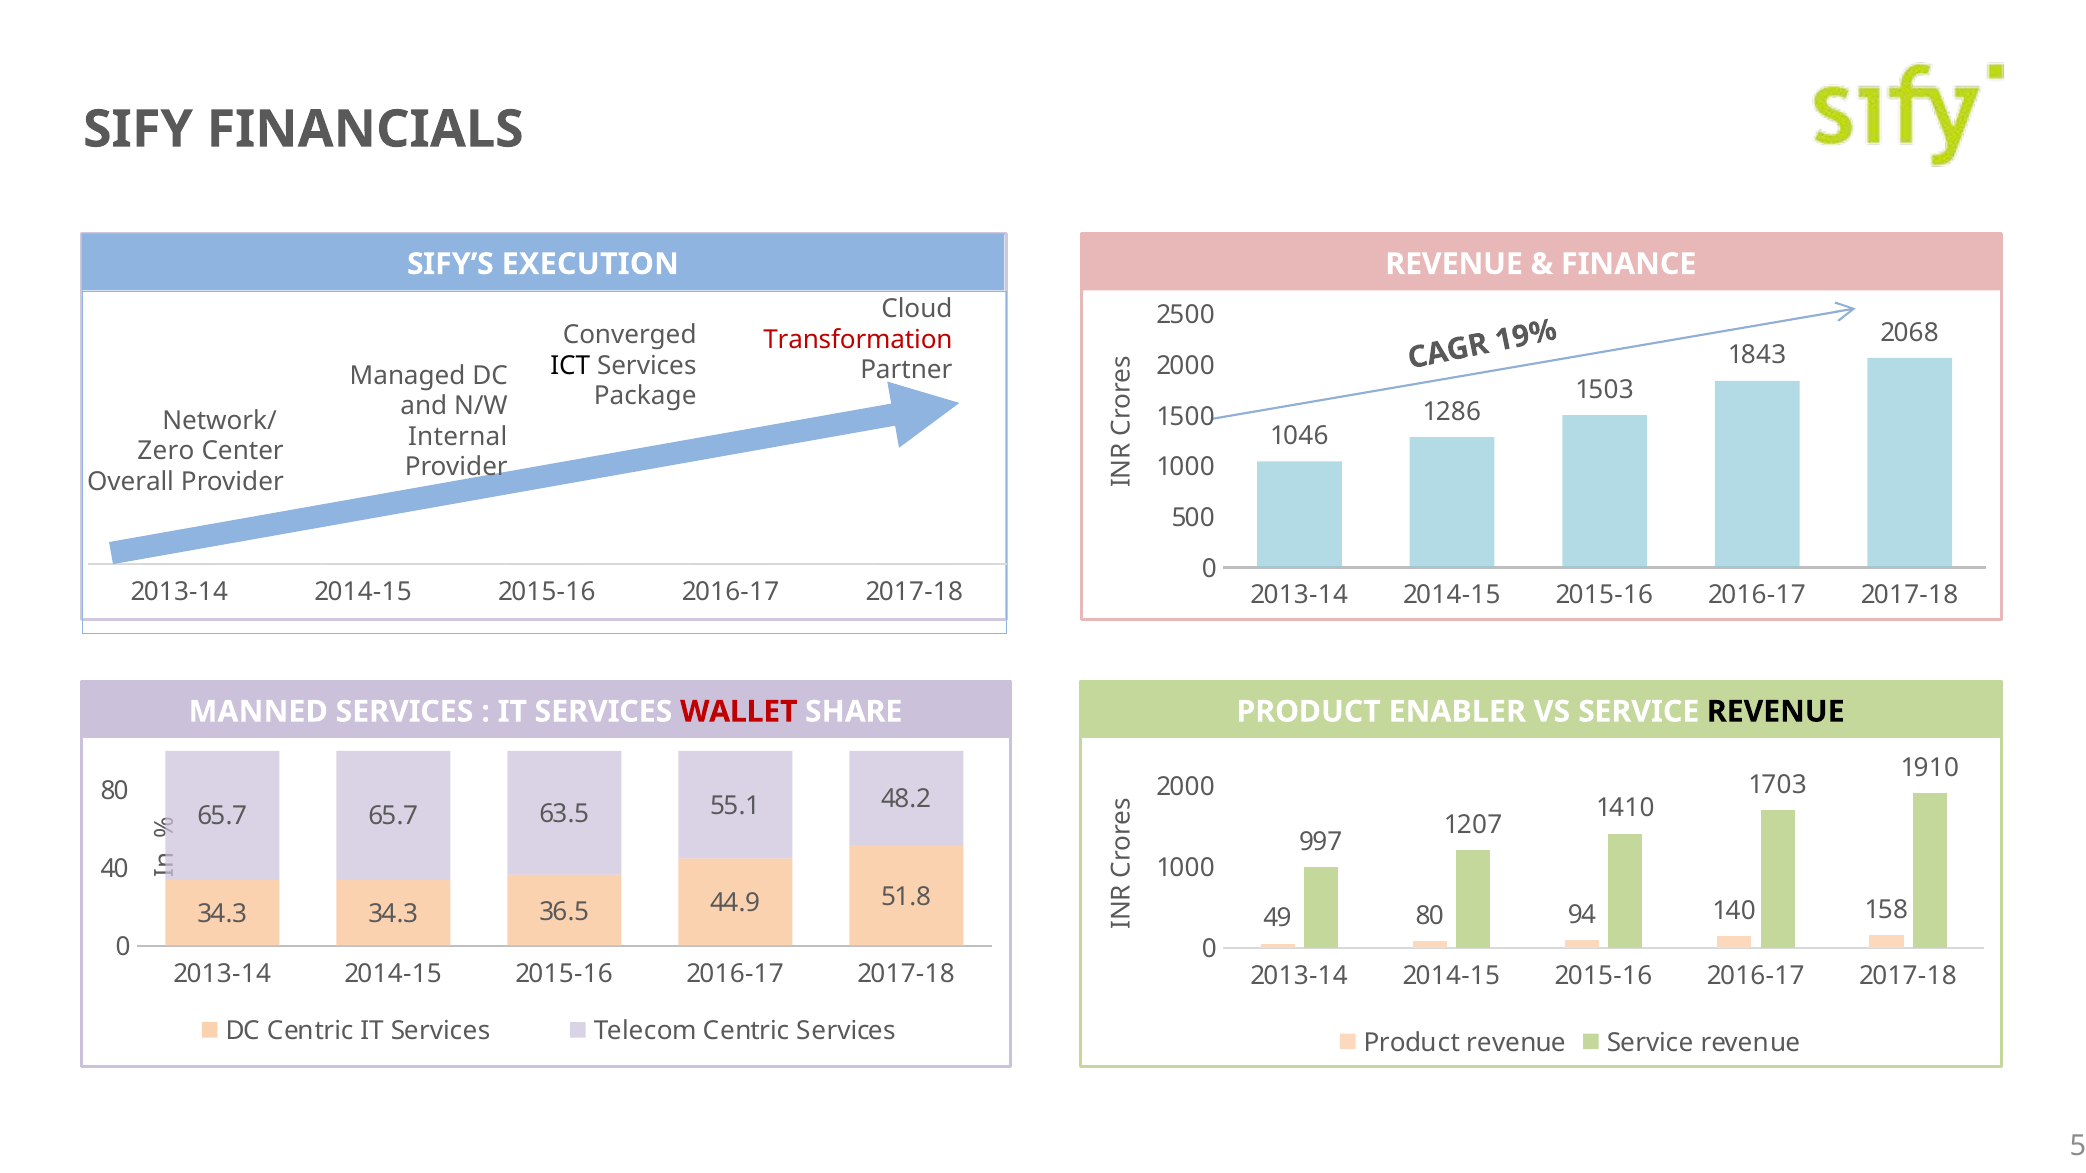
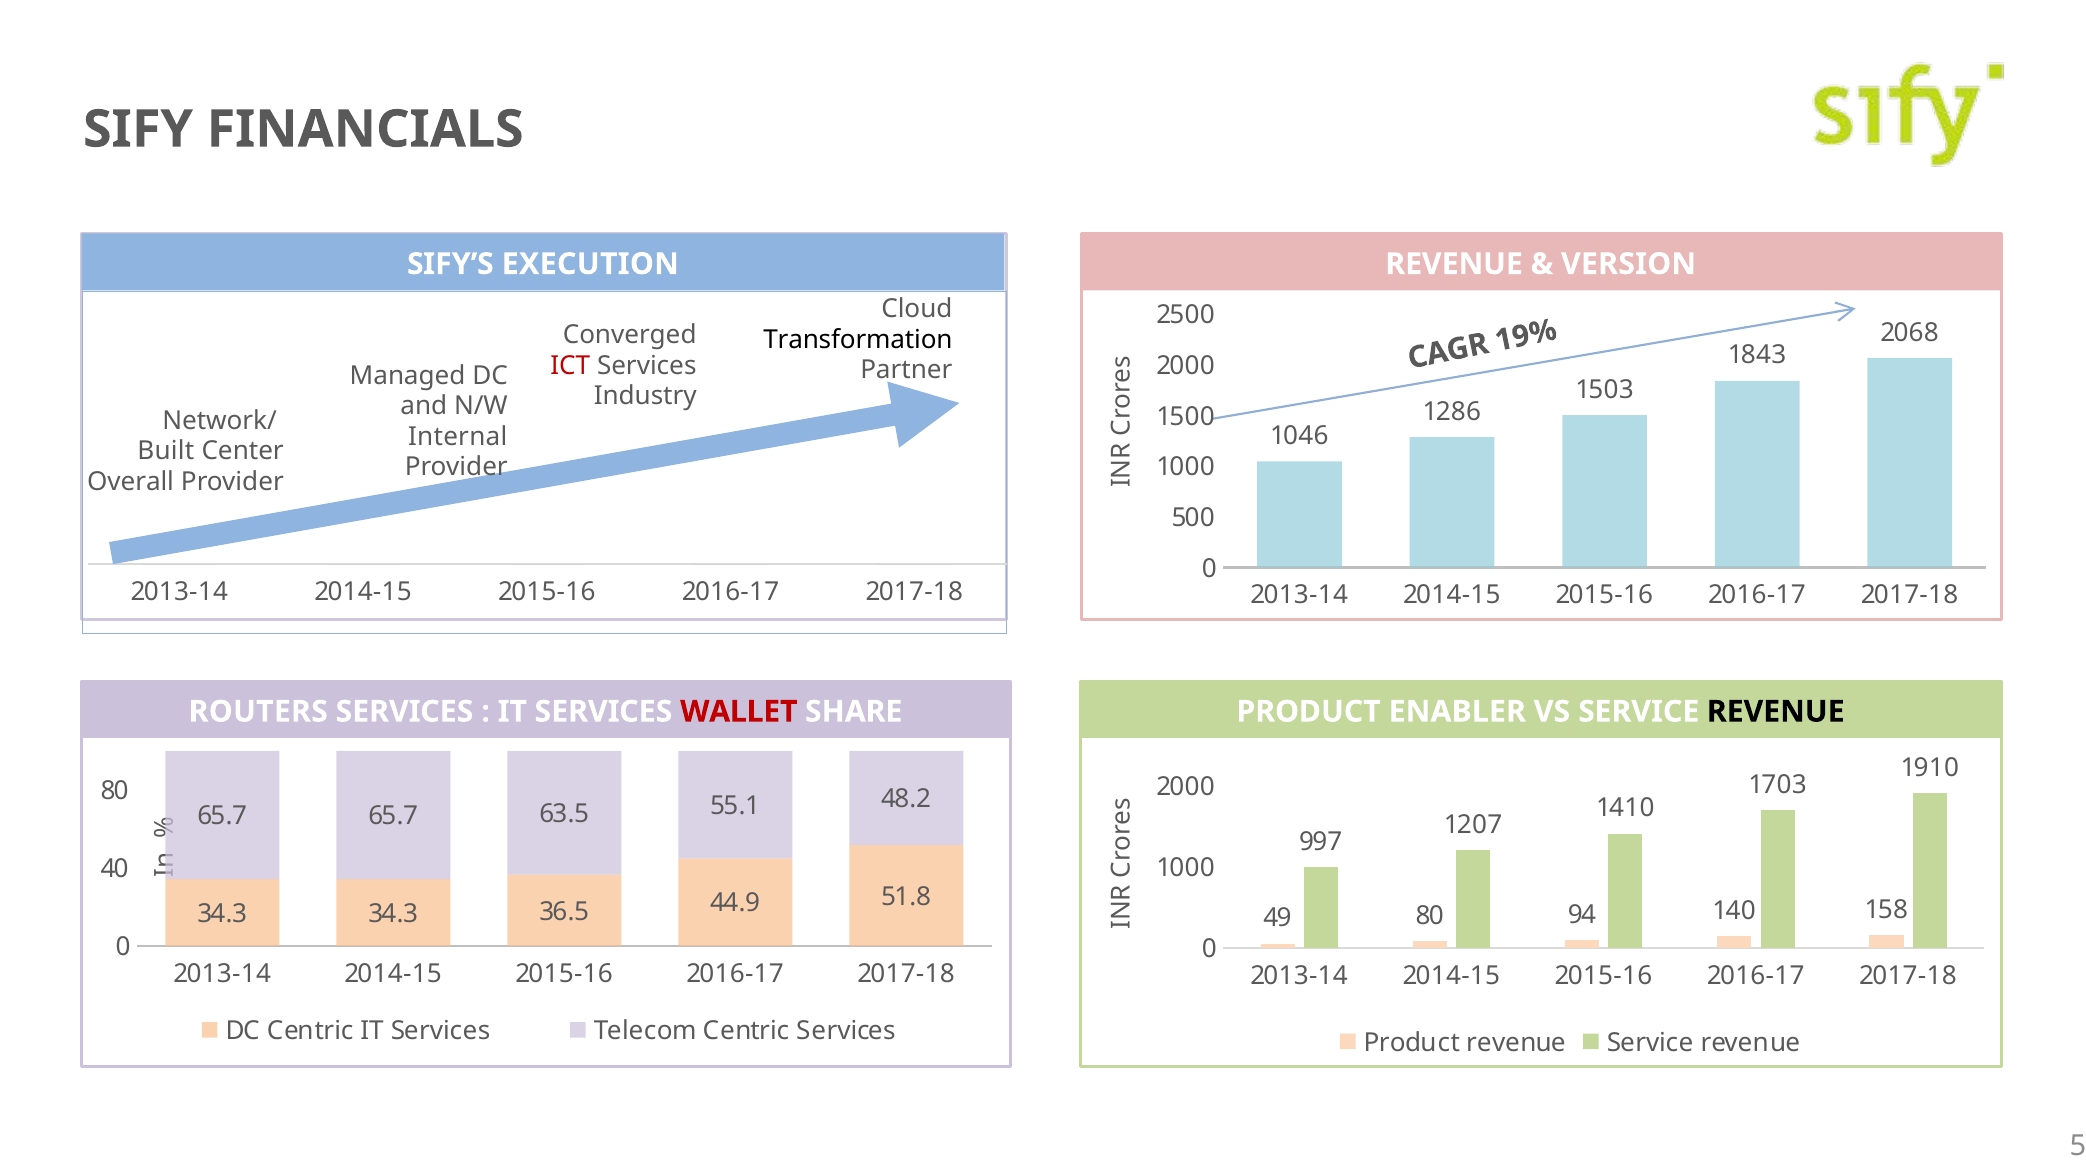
FINANCE: FINANCE -> VERSION
Transformation colour: red -> black
ICT colour: black -> red
Package: Package -> Industry
Zero: Zero -> Built
MANNED: MANNED -> ROUTERS
